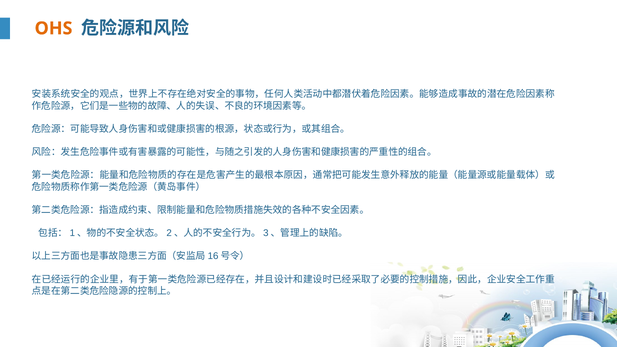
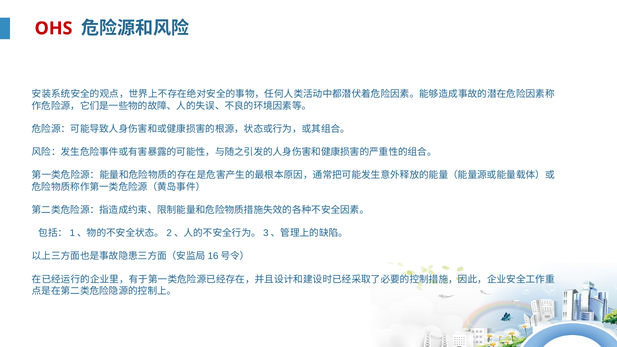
OHS colour: orange -> red
